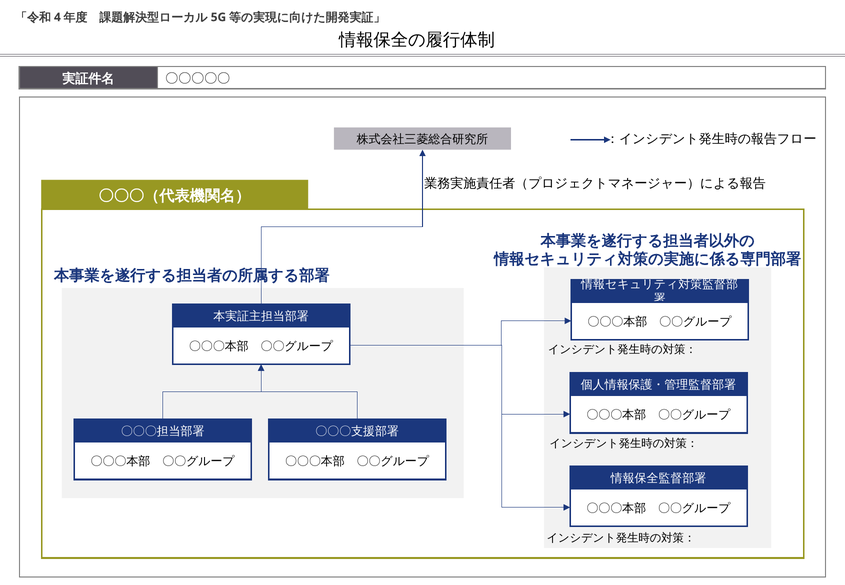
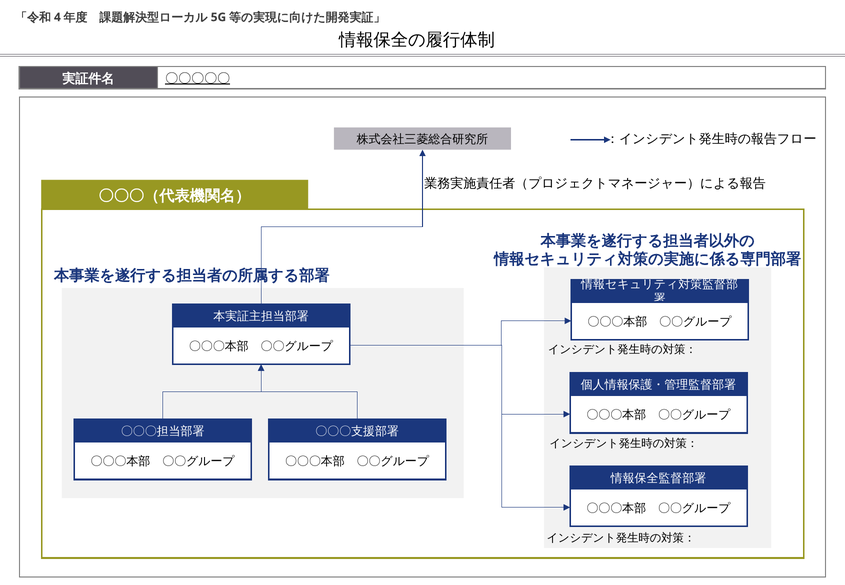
〇〇〇〇〇 underline: none -> present
